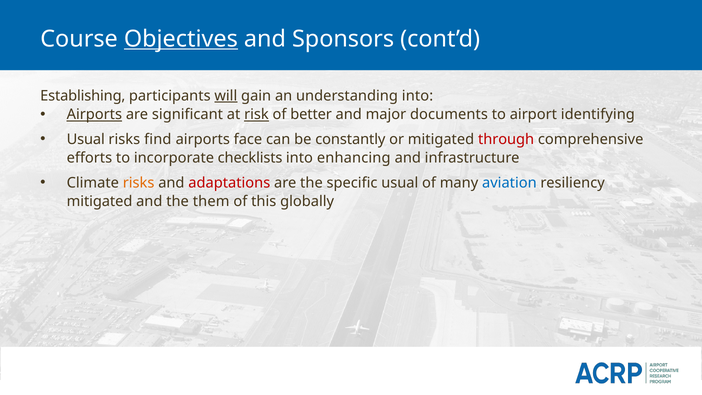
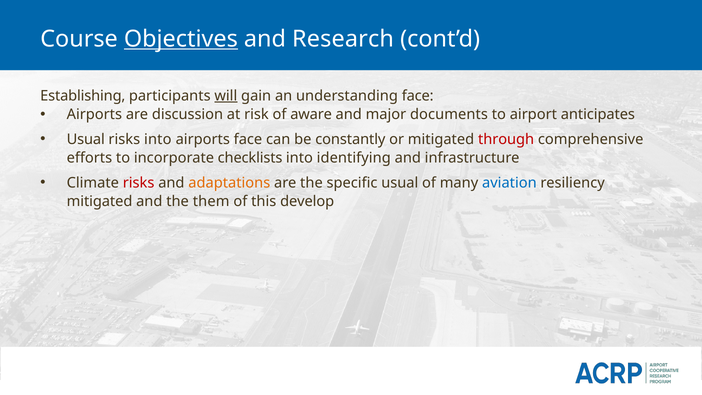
Sponsors: Sponsors -> Research
understanding into: into -> face
Airports at (94, 115) underline: present -> none
significant: significant -> discussion
risk underline: present -> none
better: better -> aware
identifying: identifying -> anticipates
risks find: find -> into
enhancing: enhancing -> identifying
risks at (139, 183) colour: orange -> red
adaptations colour: red -> orange
globally: globally -> develop
